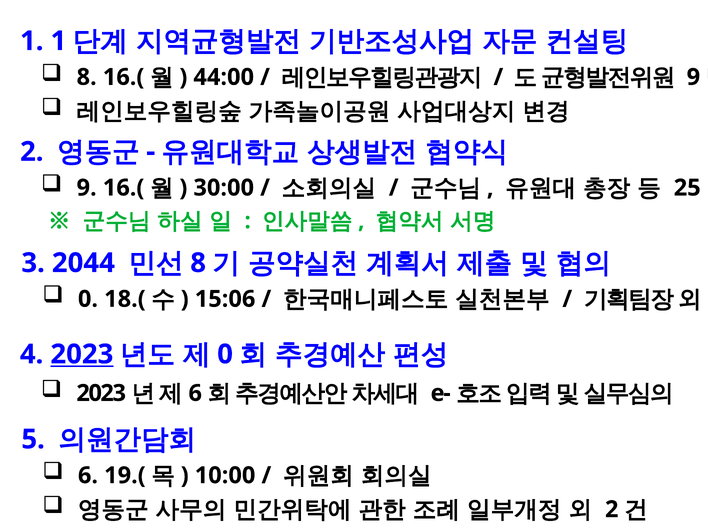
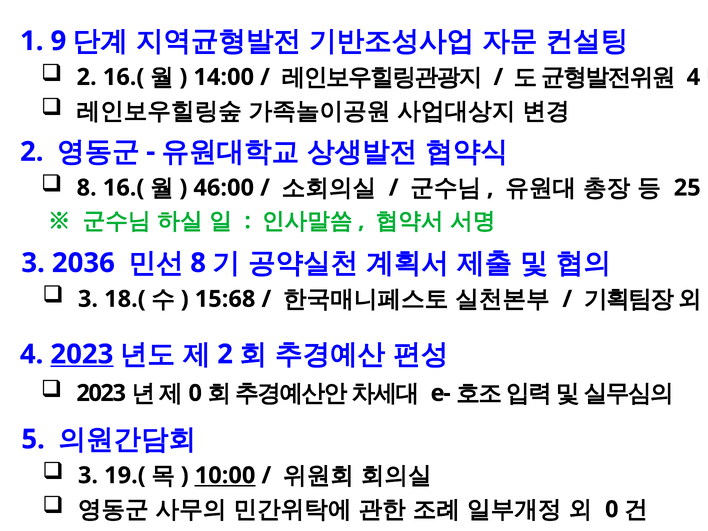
1 1: 1 -> 9
8 at (87, 77): 8 -> 2
44:00: 44:00 -> 14:00
9 at (693, 77): 9 -> 4
9 at (87, 188): 9 -> 8
30:00: 30:00 -> 46:00
2044: 2044 -> 2036
0 at (88, 299): 0 -> 3
15:06: 15:06 -> 15:68
0 at (225, 354): 0 -> 2
6 at (195, 393): 6 -> 0
6 at (88, 475): 6 -> 3
10:00 underline: none -> present
2 at (612, 509): 2 -> 0
